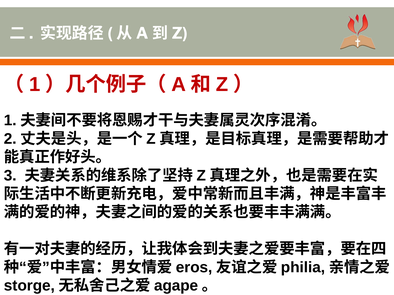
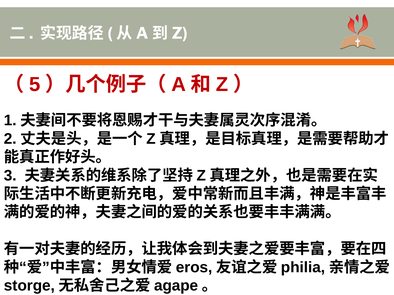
1 at (35, 84): 1 -> 5
